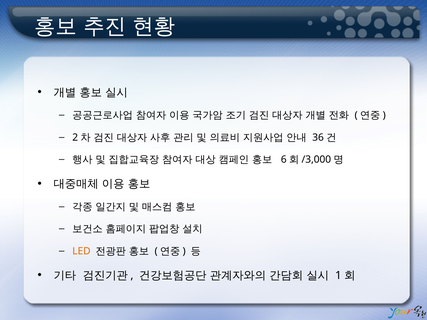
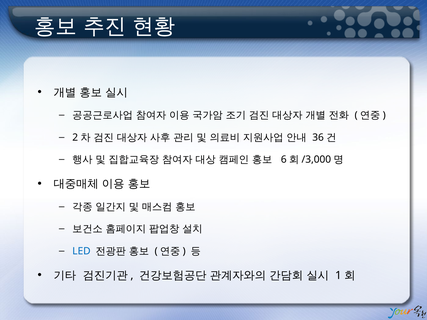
LED colour: orange -> blue
